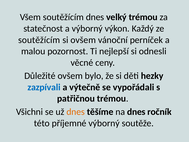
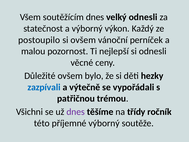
velký trémou: trémou -> odnesli
soutěžícím at (39, 40): soutěžícím -> postoupilo
dnes at (76, 112) colour: orange -> purple
na dnes: dnes -> třídy
